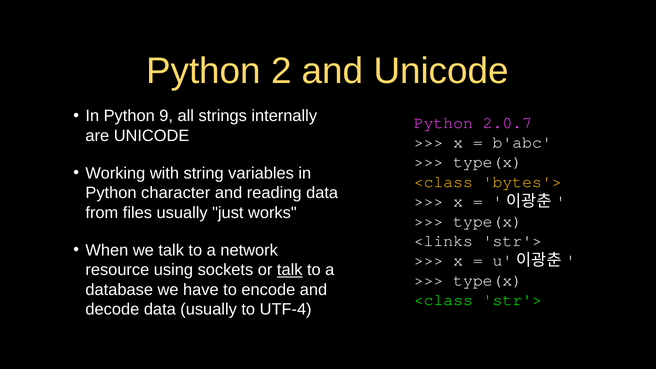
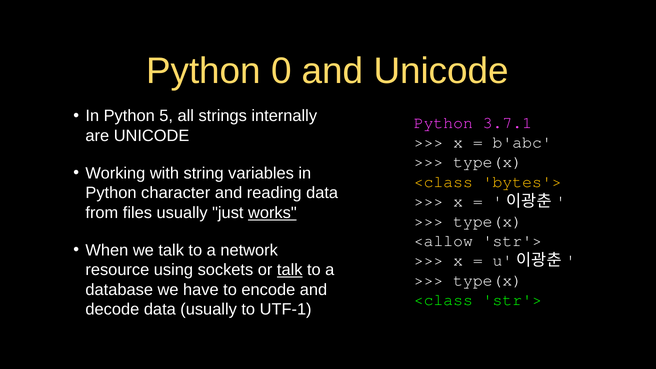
2: 2 -> 0
9: 9 -> 5
2.0.7: 2.0.7 -> 3.7.1
works underline: none -> present
<links: <links -> <allow
UTF-4: UTF-4 -> UTF-1
